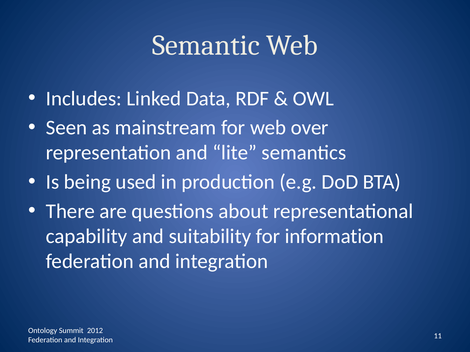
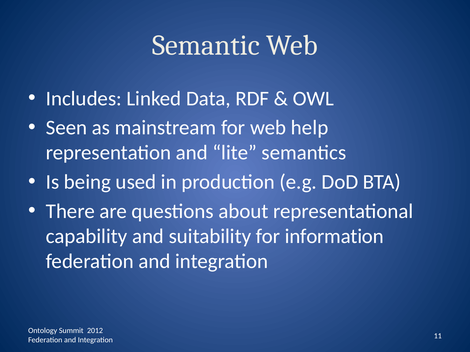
over: over -> help
